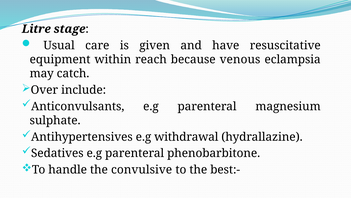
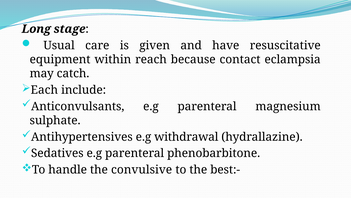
Litre: Litre -> Long
venous: venous -> contact
Over: Over -> Each
